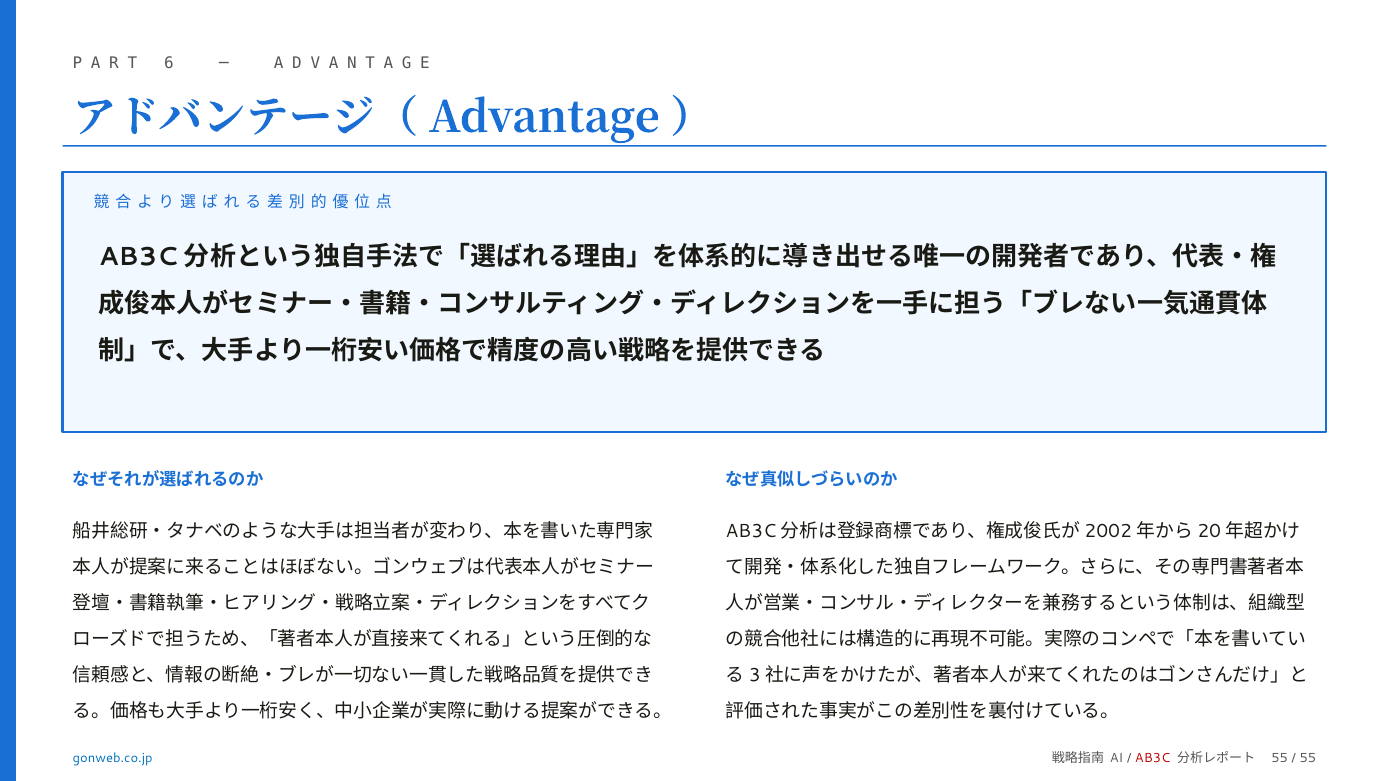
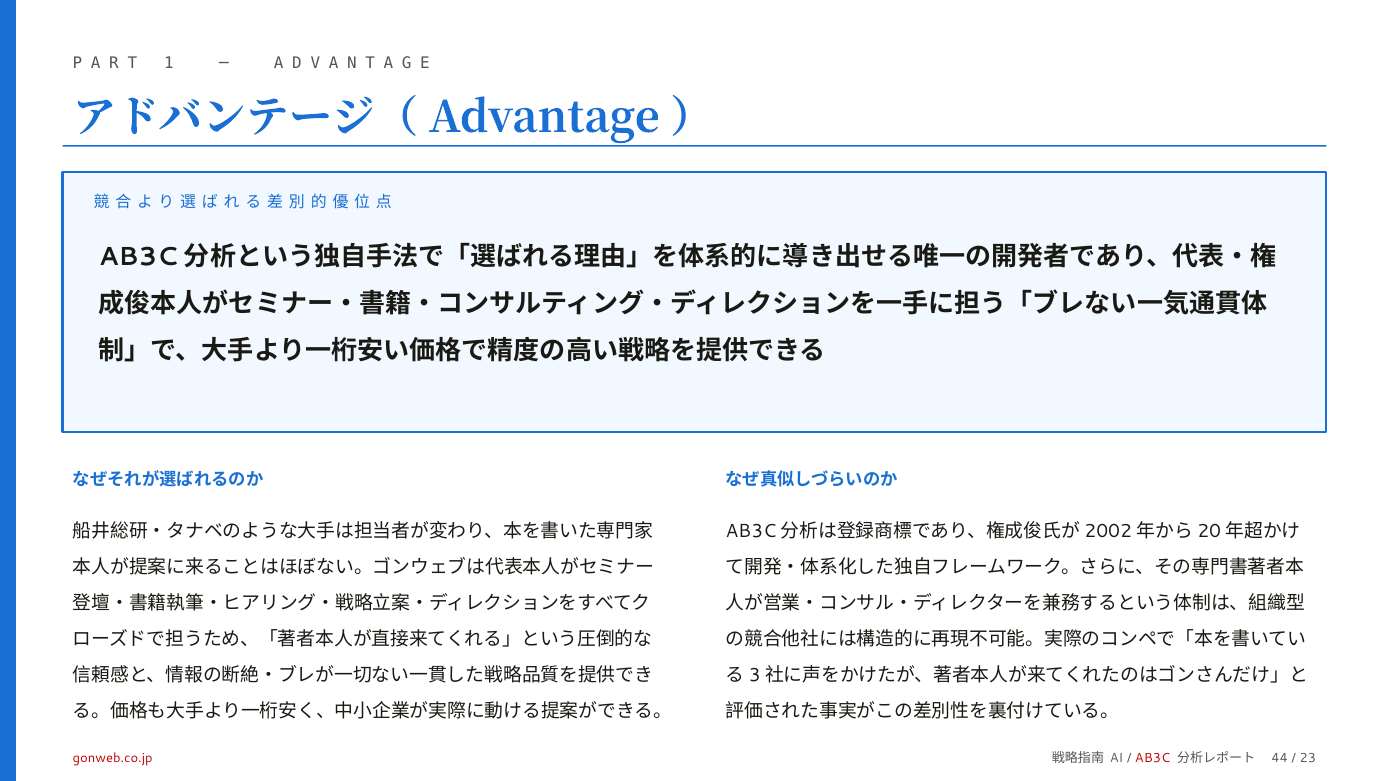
6: 6 -> 1
gonweb.co.jp colour: blue -> red
55 at (1280, 759): 55 -> 44
55 at (1308, 759): 55 -> 23
